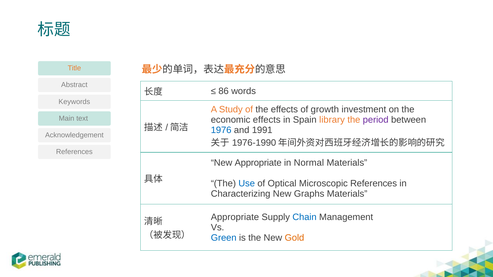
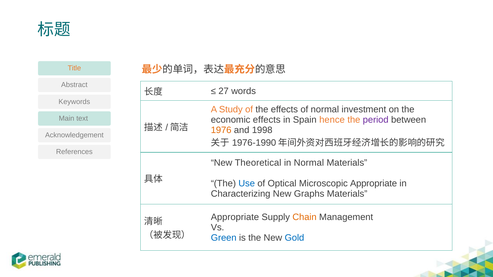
86: 86 -> 27
of growth: growth -> normal
library: library -> hence
1976 colour: blue -> orange
1991: 1991 -> 1998
New Appropriate: Appropriate -> Theoretical
Microscopic References: References -> Appropriate
Chain colour: blue -> orange
Gold colour: orange -> blue
